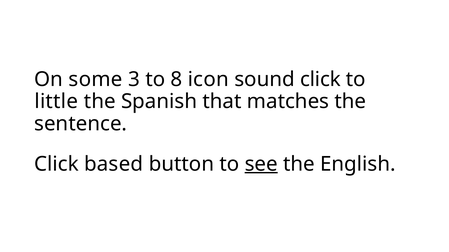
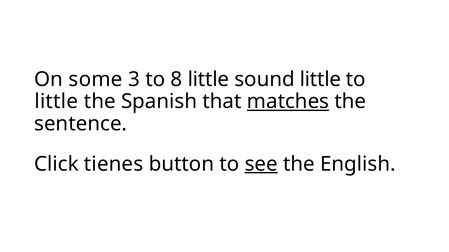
8 icon: icon -> little
sound click: click -> little
matches underline: none -> present
based: based -> tienes
